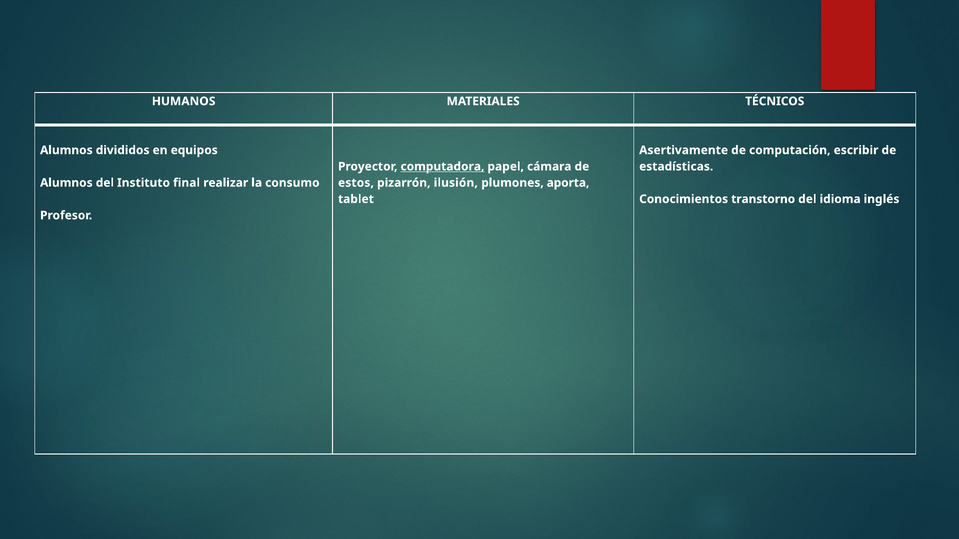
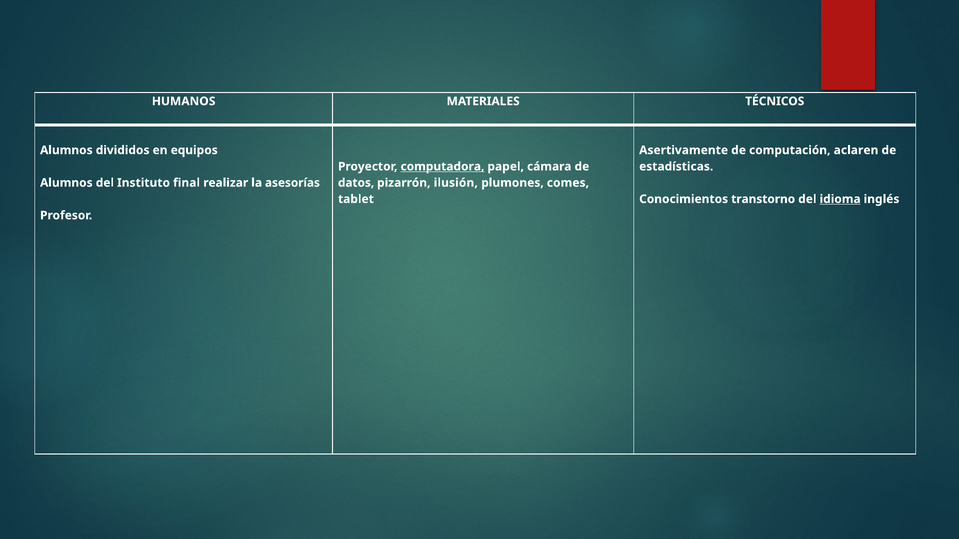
escribir: escribir -> aclaren
consumo: consumo -> asesorías
estos: estos -> datos
aporta: aporta -> comes
idioma underline: none -> present
